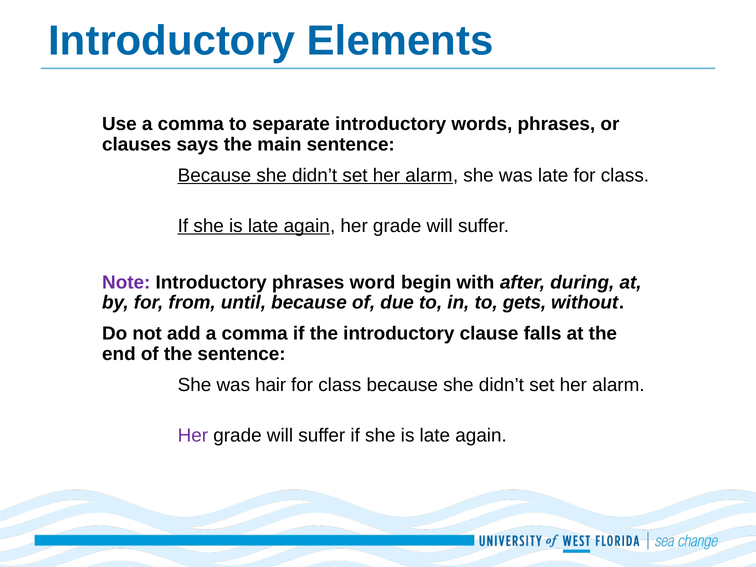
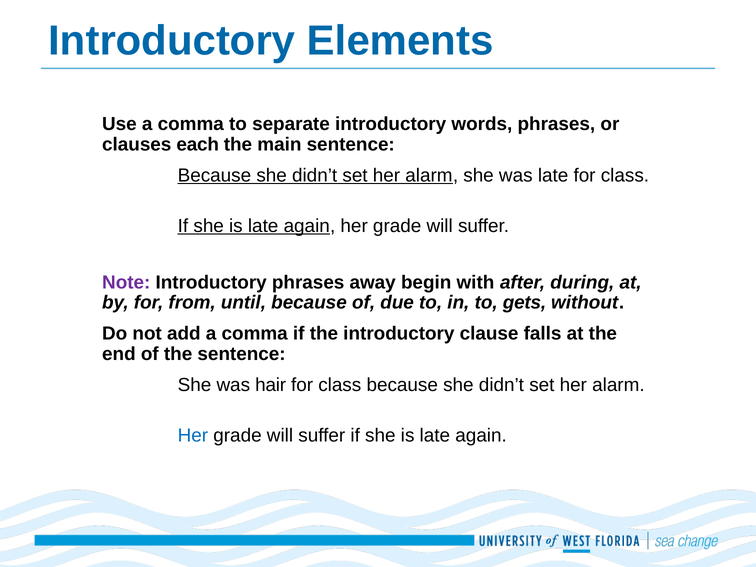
says: says -> each
word: word -> away
Her at (193, 435) colour: purple -> blue
